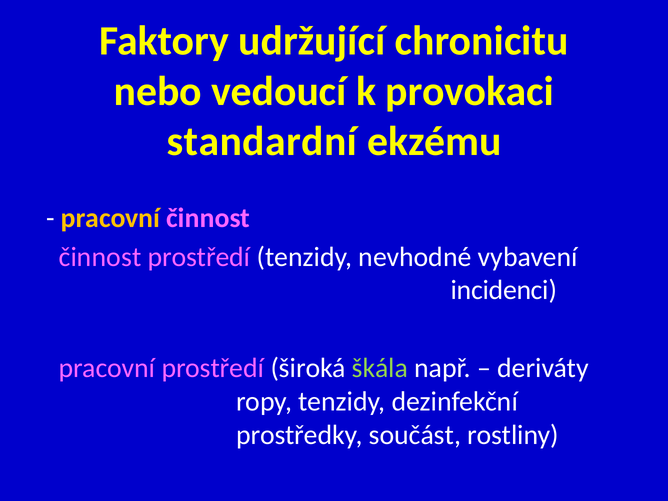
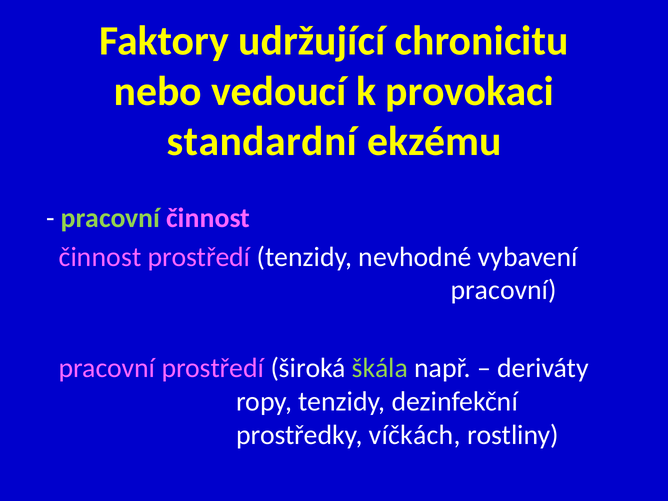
pracovní at (110, 218) colour: yellow -> light green
incidenci at (504, 290): incidenci -> pracovní
součást: součást -> víčkách
